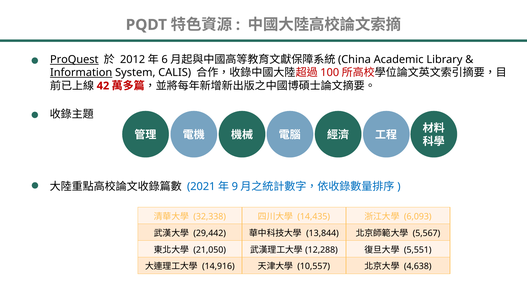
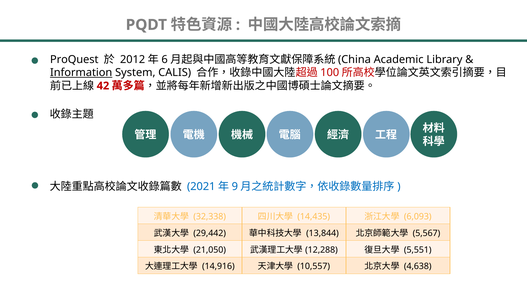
ProQuest underline: present -> none
